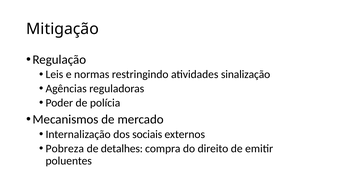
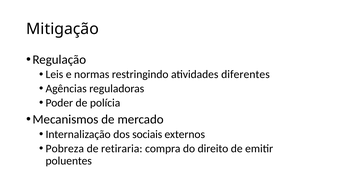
sinalização: sinalização -> diferentes
detalhes: detalhes -> retiraria
